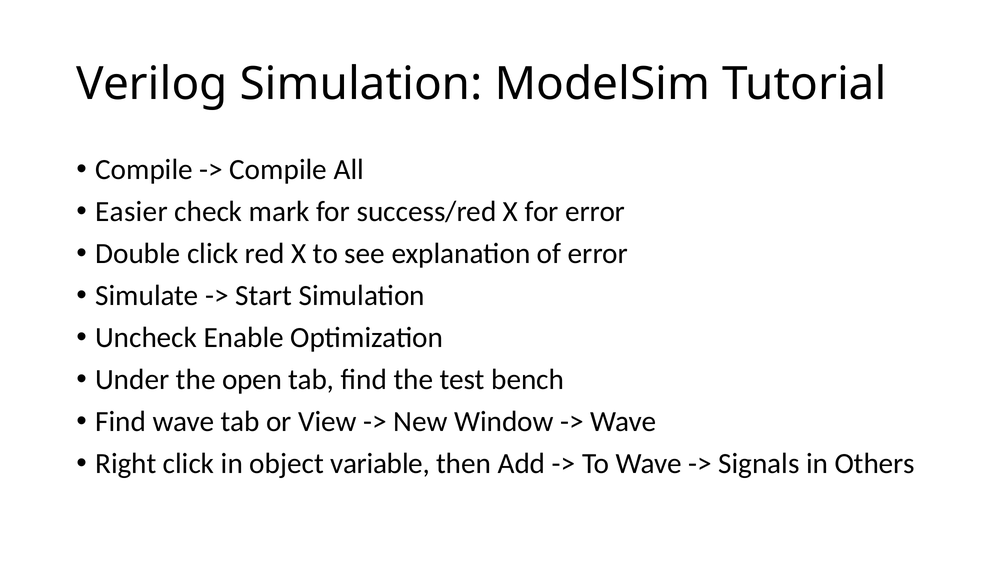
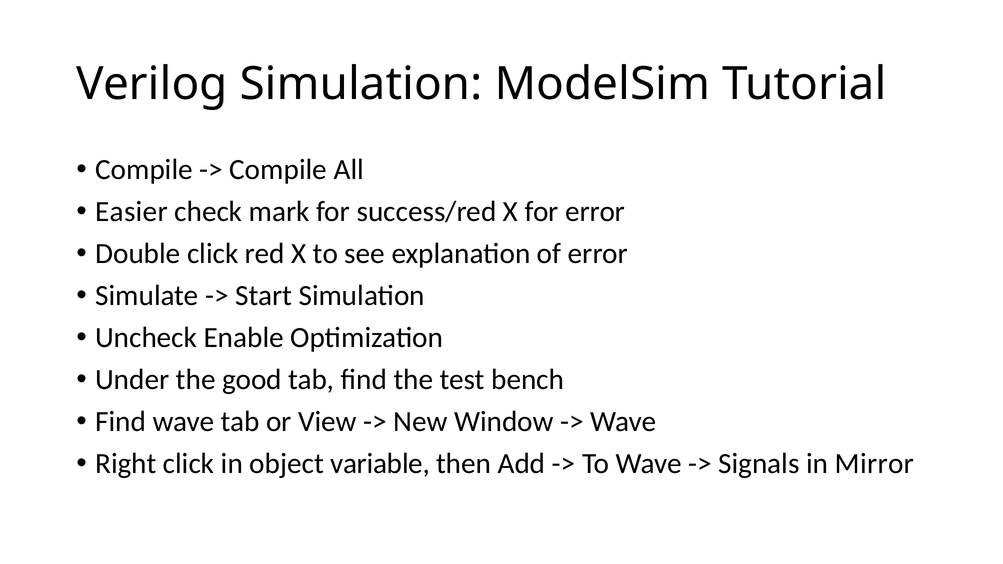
open: open -> good
Others: Others -> Mirror
